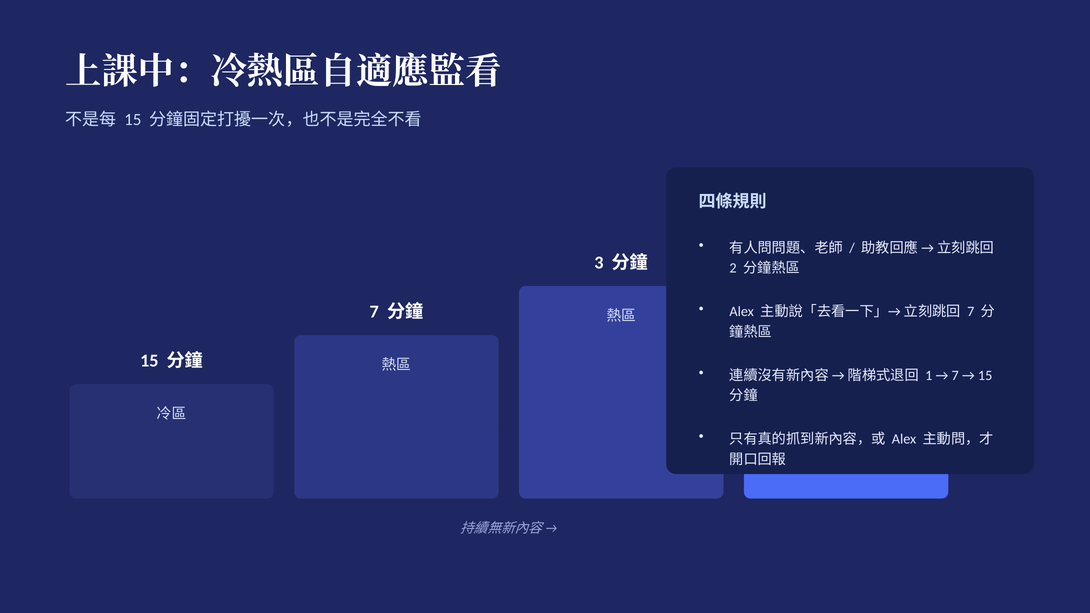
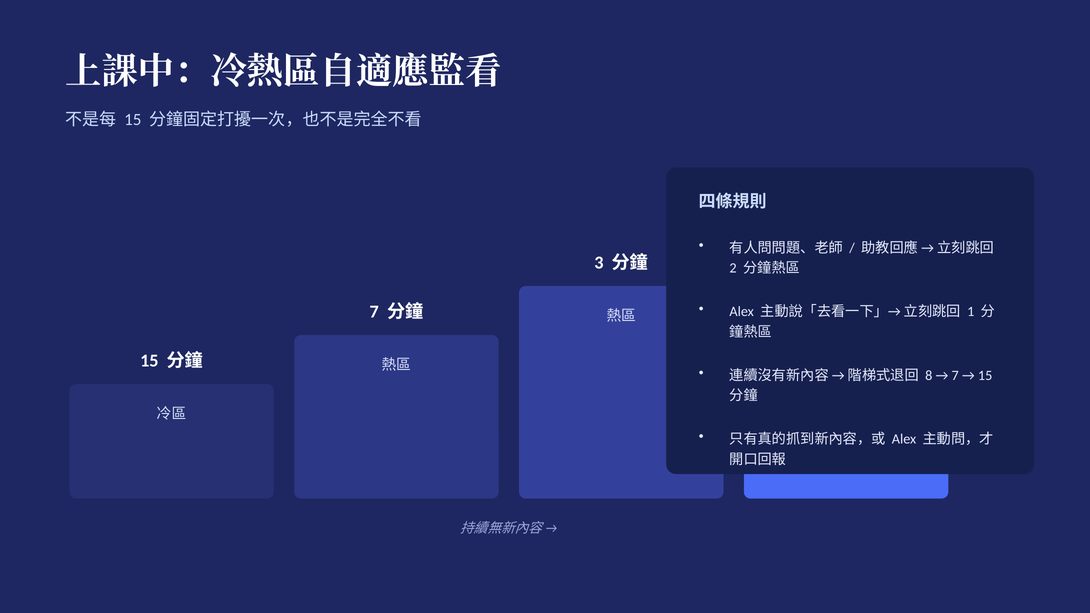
7 at (971, 312): 7 -> 1
1: 1 -> 8
